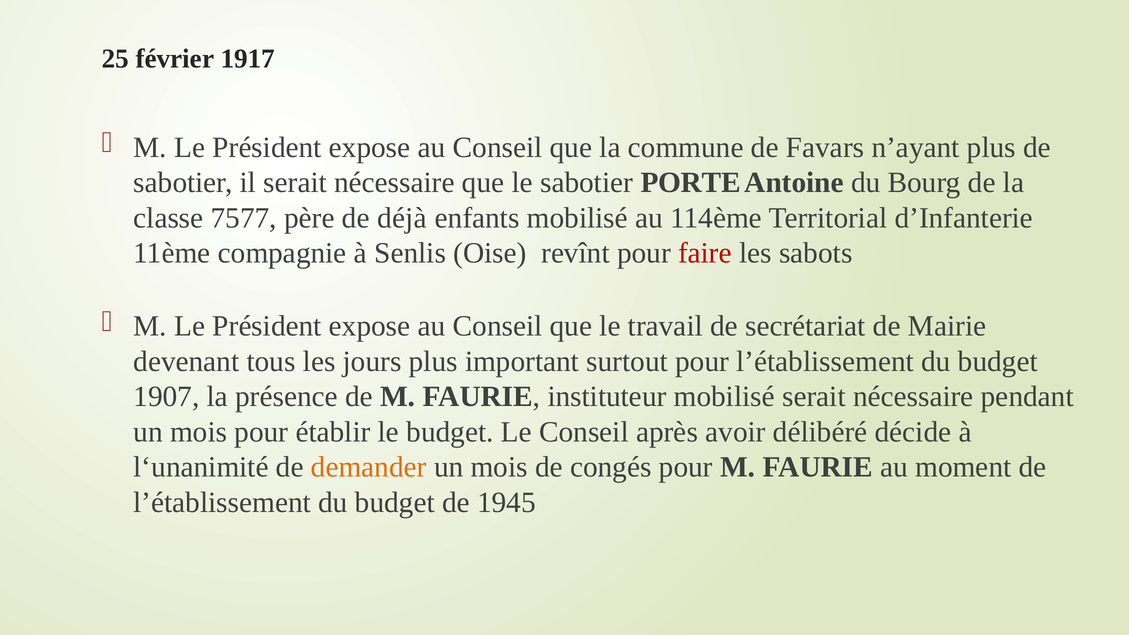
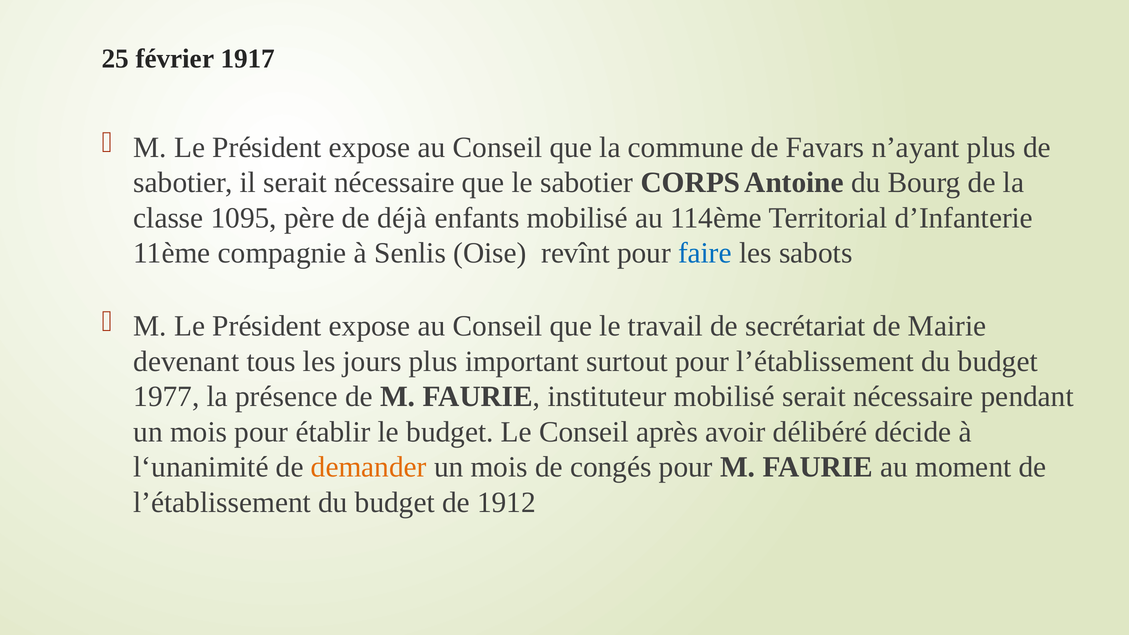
PORTE: PORTE -> CORPS
7577: 7577 -> 1095
faire colour: red -> blue
1907: 1907 -> 1977
1945: 1945 -> 1912
